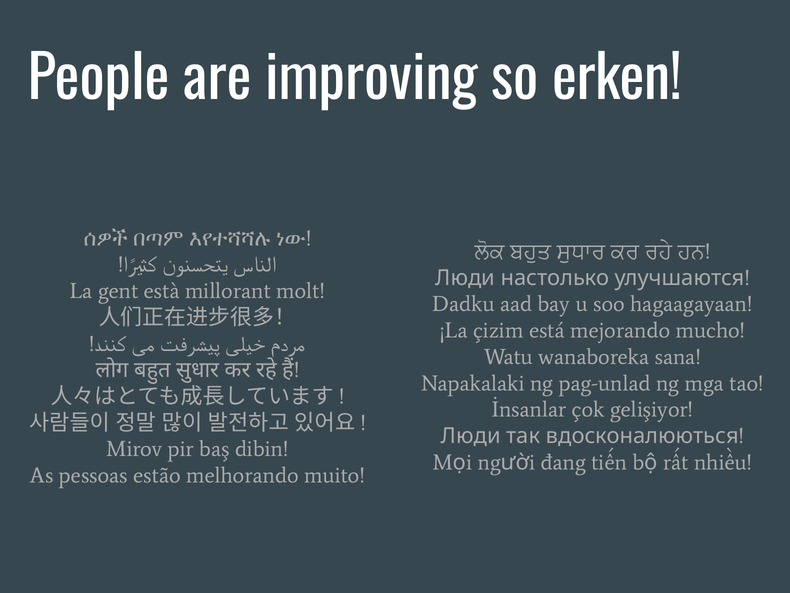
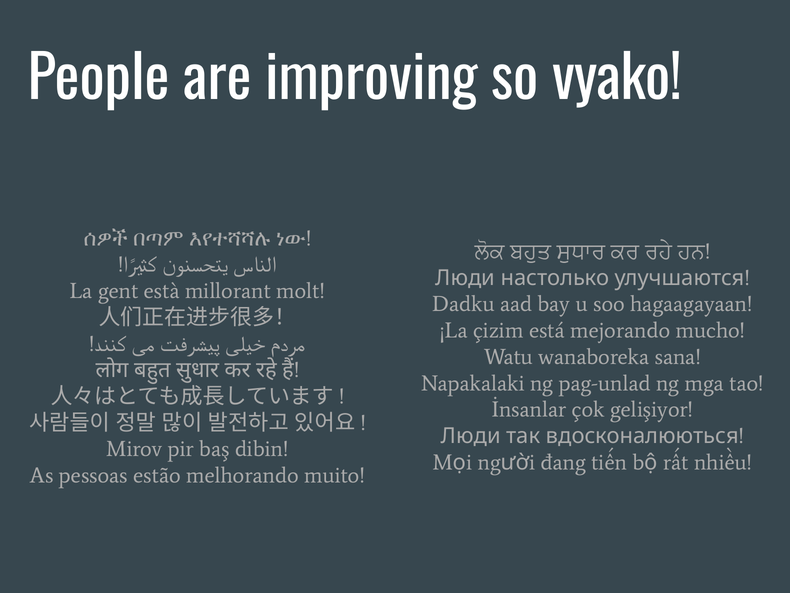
erken: erken -> vyako
